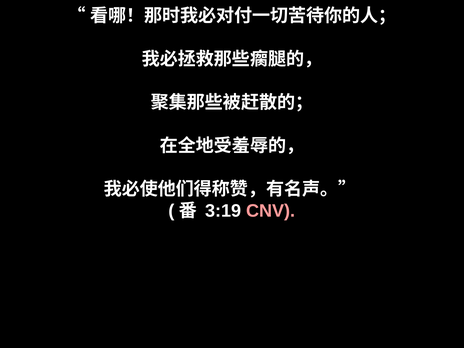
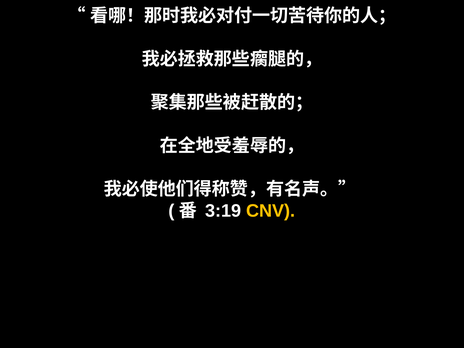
CNV colour: pink -> yellow
